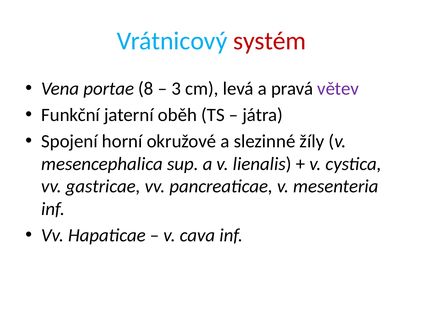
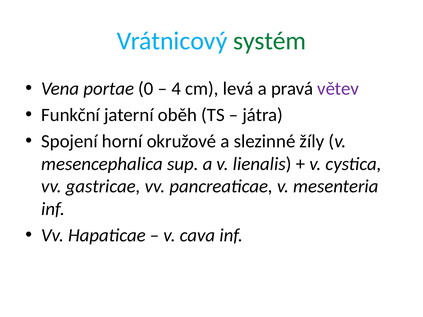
systém colour: red -> green
8: 8 -> 0
3: 3 -> 4
